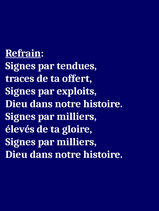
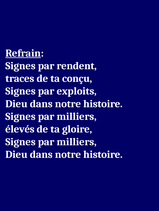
tendues: tendues -> rendent
offert: offert -> conçu
